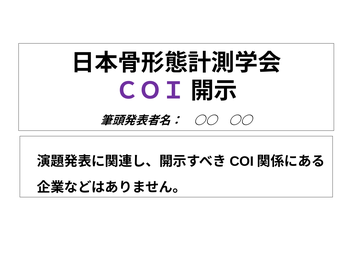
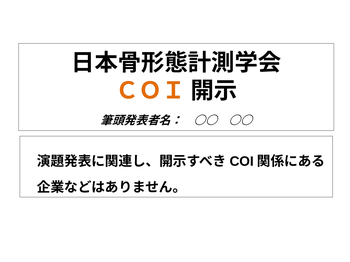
ＣＯＩ colour: purple -> orange
